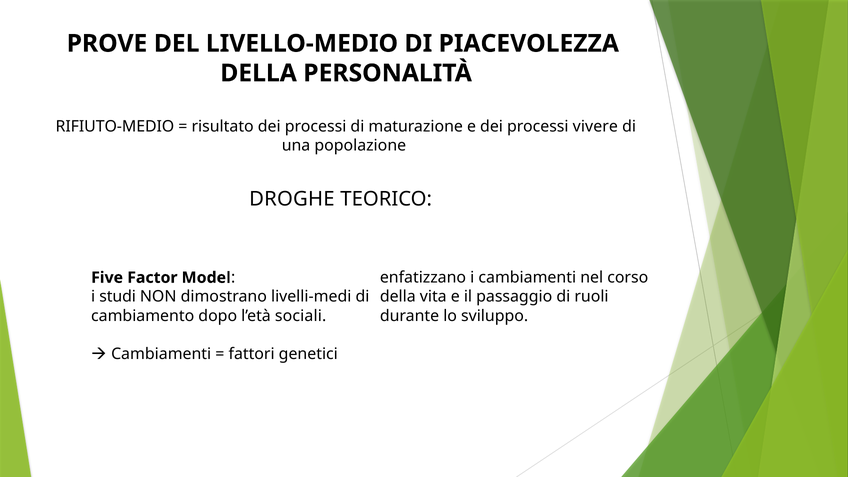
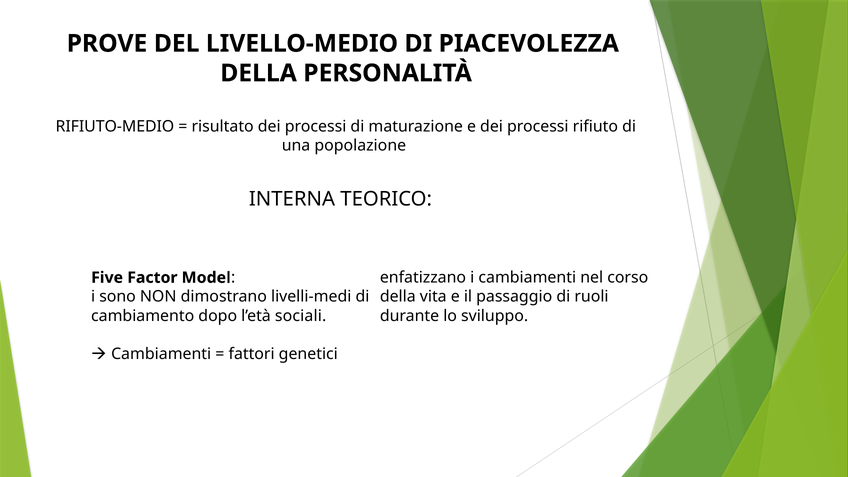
vivere: vivere -> rifiuto
DROGHE: DROGHE -> INTERNA
studi: studi -> sono
